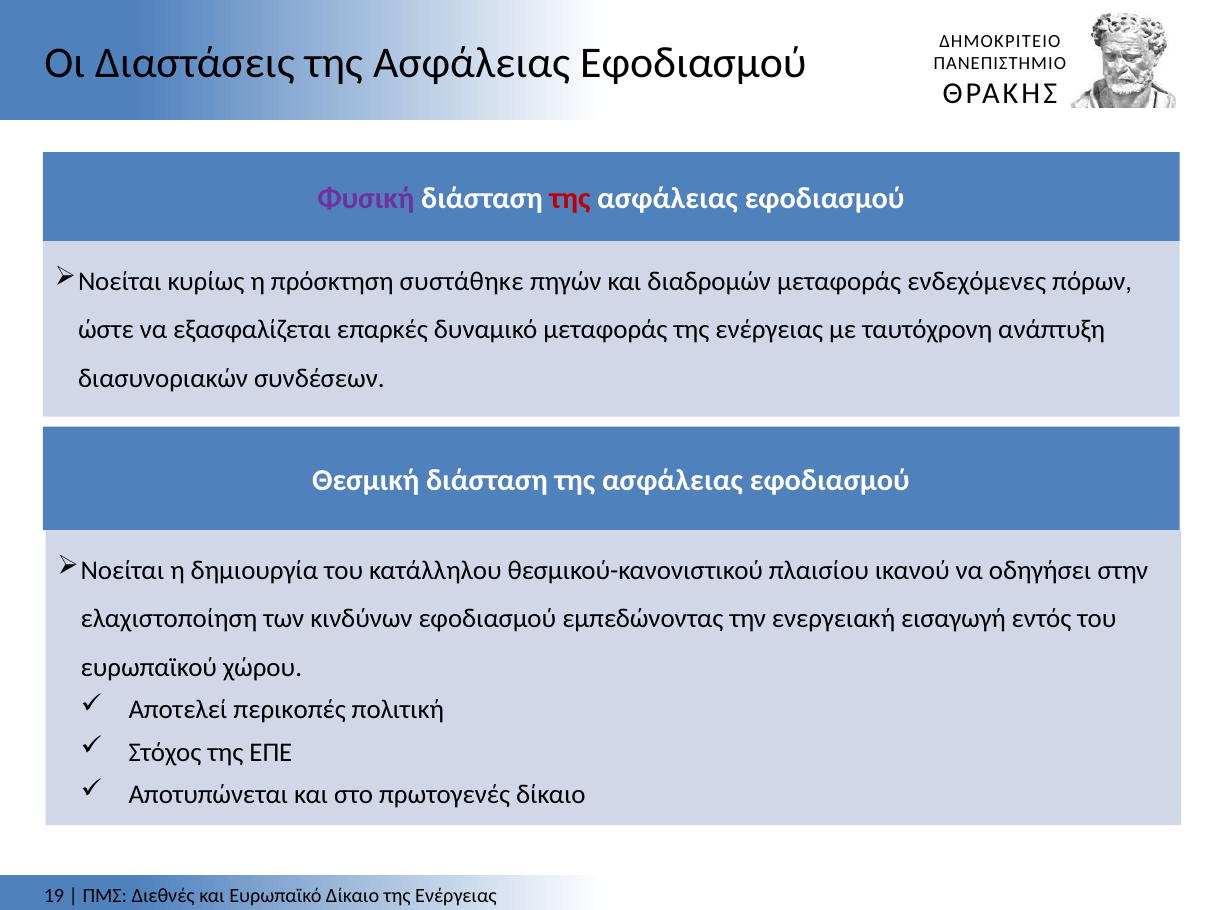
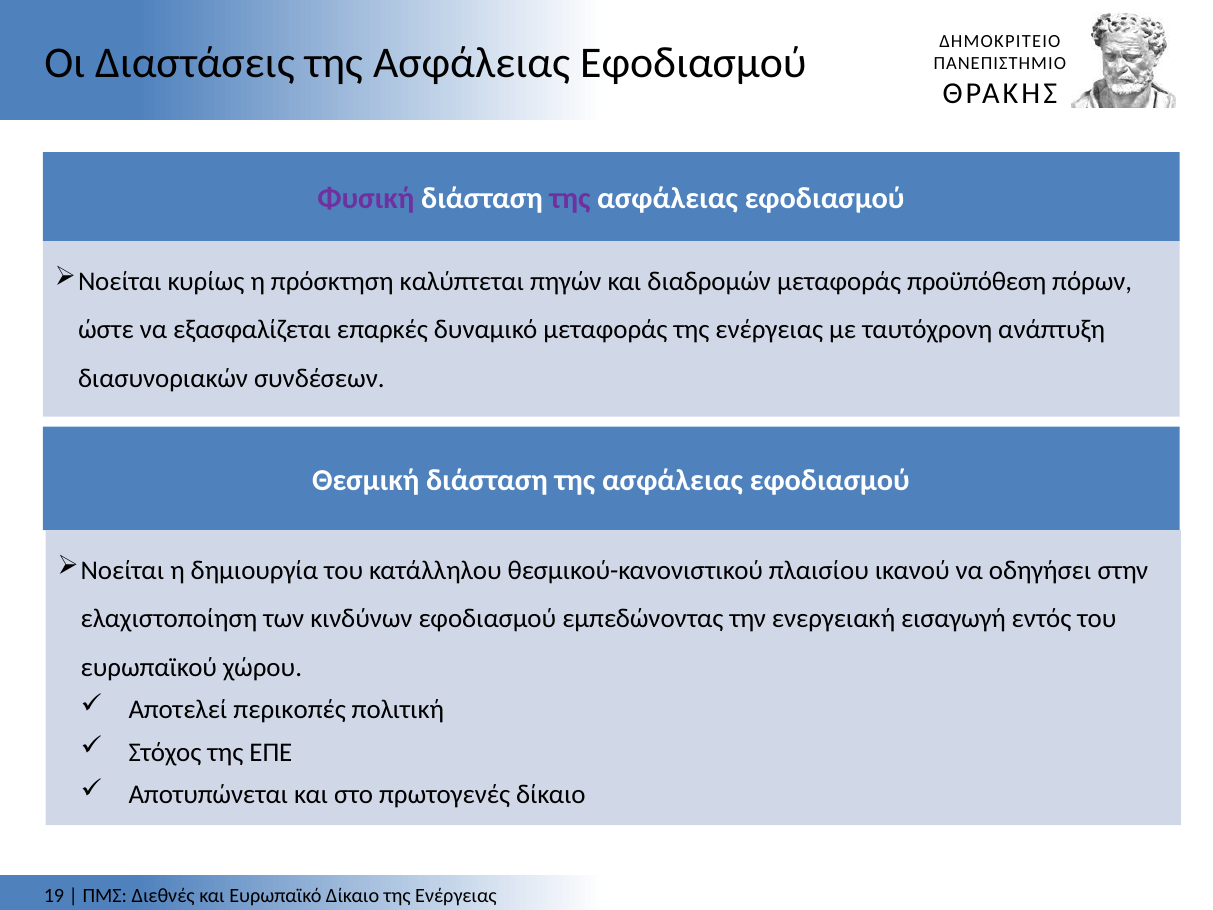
της at (570, 199) colour: red -> purple
συστάθηκε: συστάθηκε -> καλύπτεται
ενδεχόμενες: ενδεχόμενες -> προϋπόθεση
